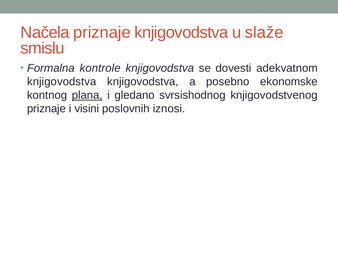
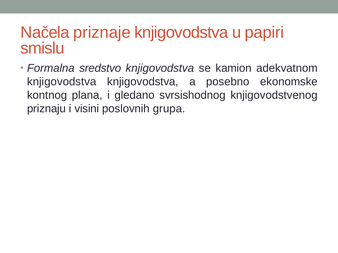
slaže: slaže -> papiri
kontrole: kontrole -> sredstvo
dovesti: dovesti -> kamion
plana underline: present -> none
priznaje at (46, 109): priznaje -> priznaju
iznosi: iznosi -> grupa
